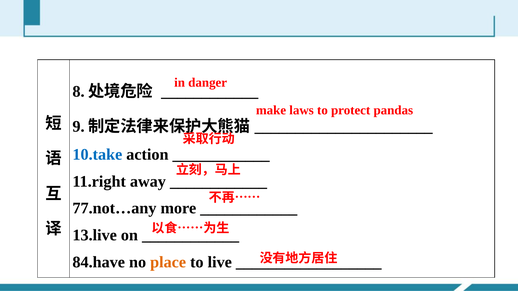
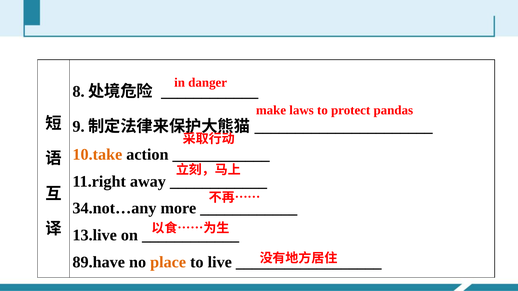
10.take colour: blue -> orange
77.not…any: 77.not…any -> 34.not…any
84.have: 84.have -> 89.have
